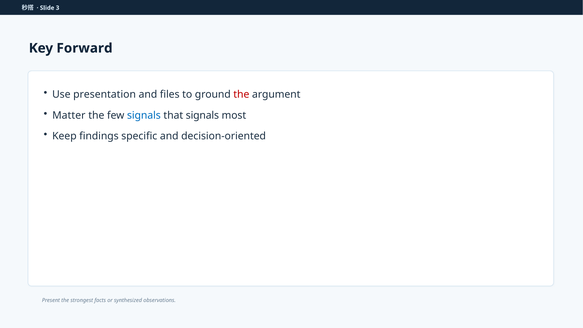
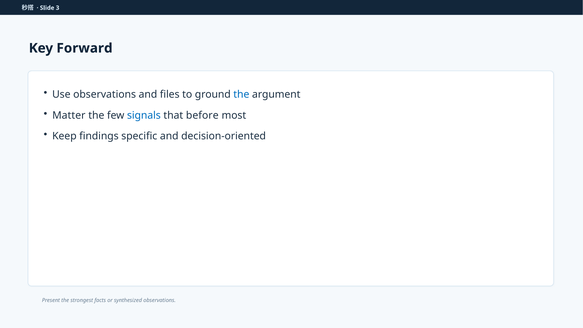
Use presentation: presentation -> observations
the at (241, 94) colour: red -> blue
that signals: signals -> before
